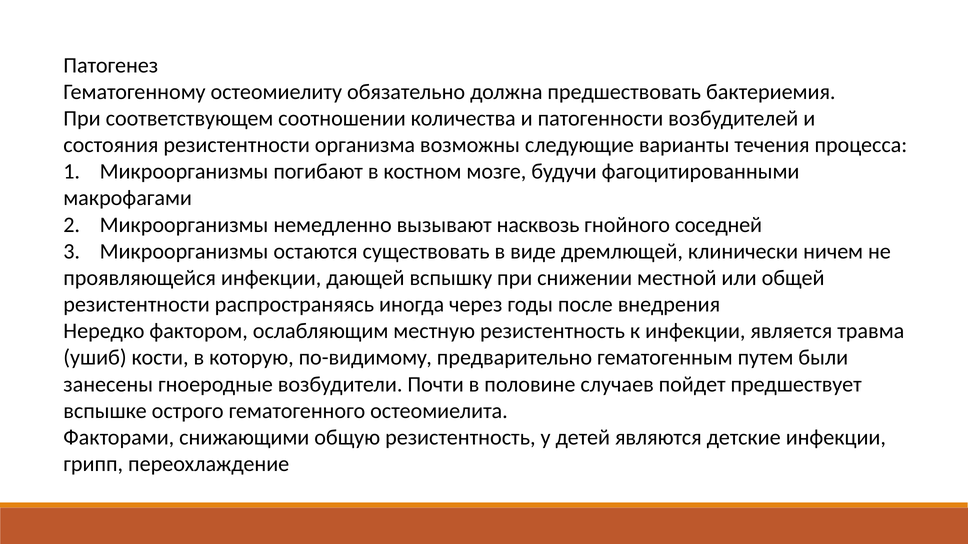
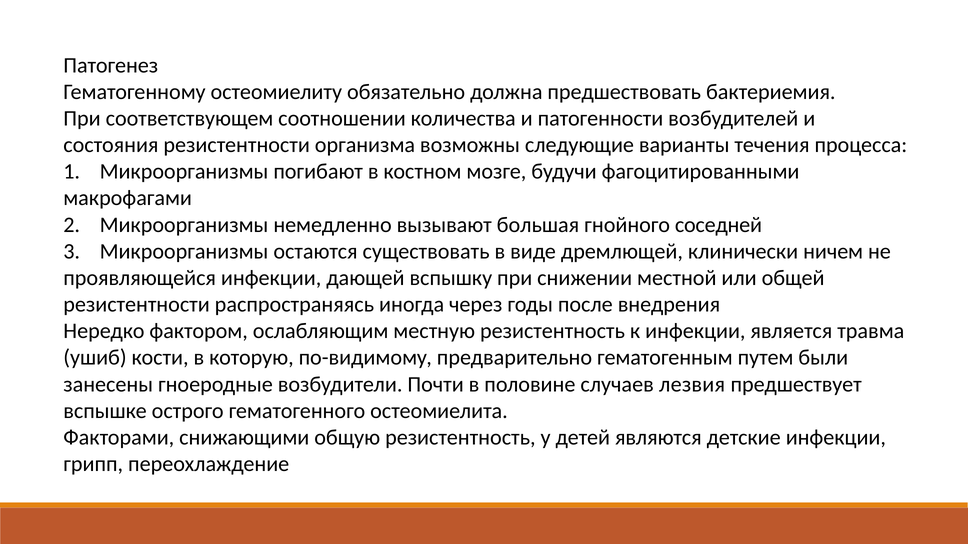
насквозь: насквозь -> большая
пойдет: пойдет -> лезвия
